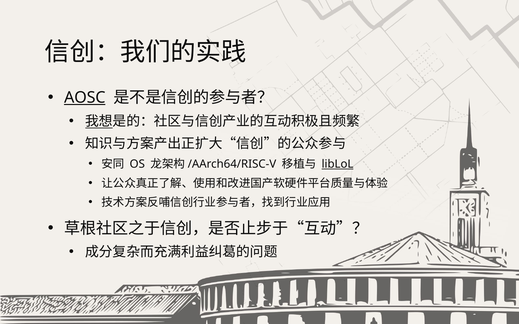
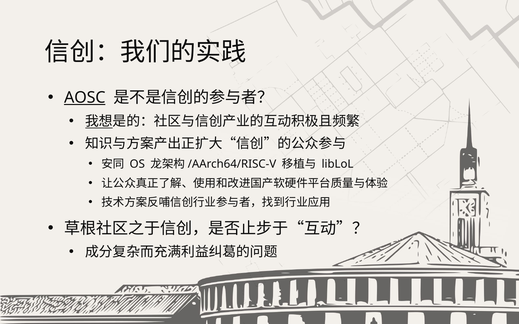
libLoL underline: present -> none
